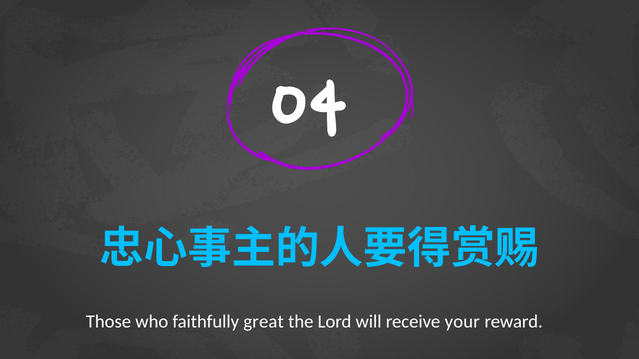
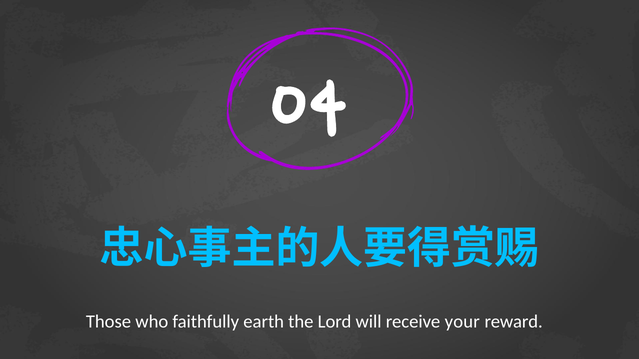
great: great -> earth
